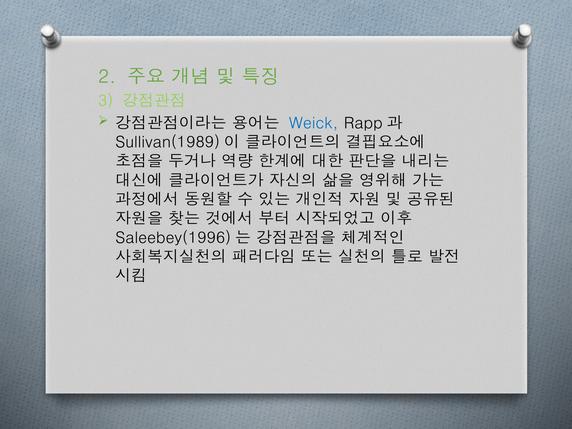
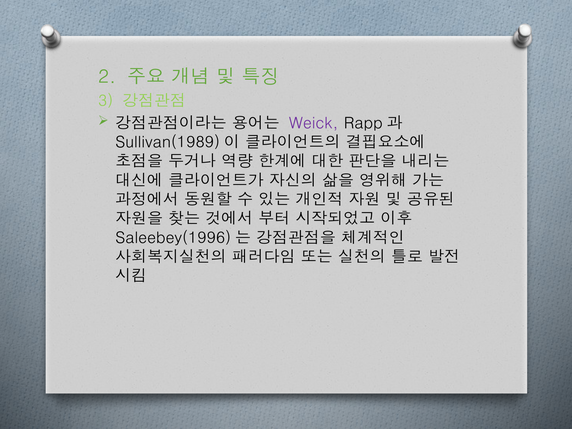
Weick colour: blue -> purple
